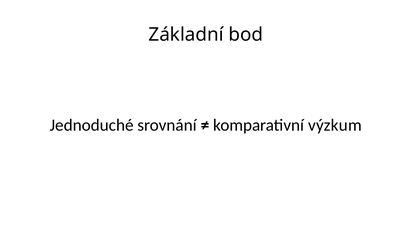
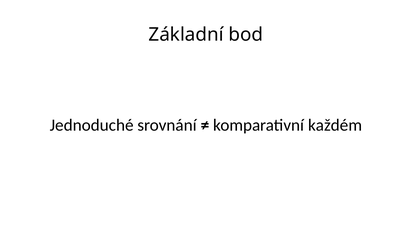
výzkum: výzkum -> každém
